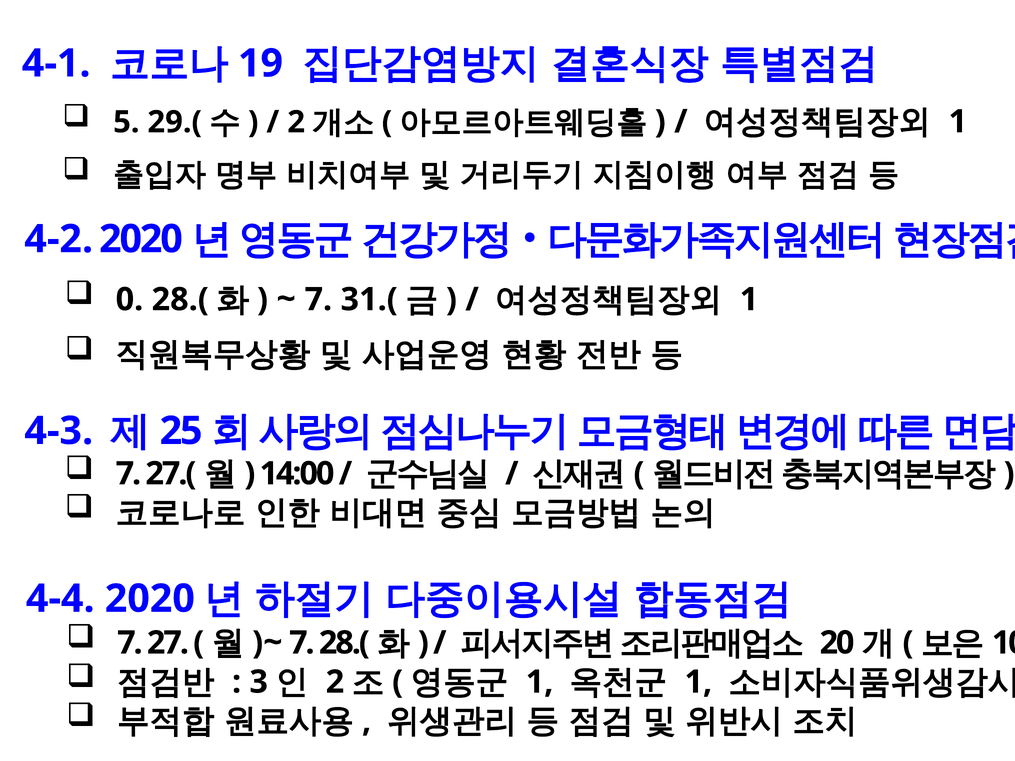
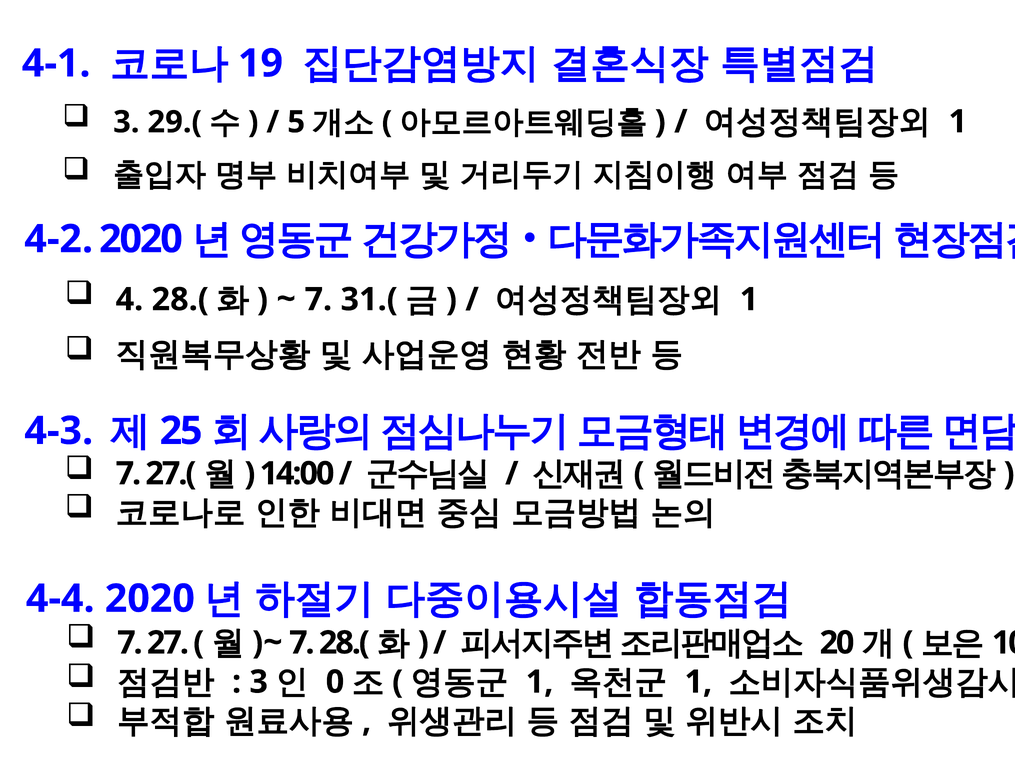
5 at (126, 122): 5 -> 3
2 at (296, 122): 2 -> 5
0: 0 -> 4
2 at (335, 682): 2 -> 0
